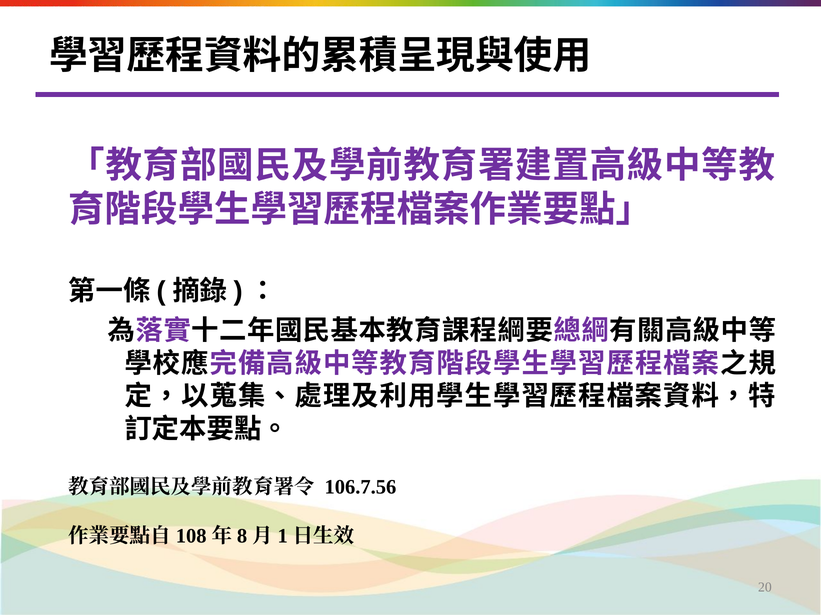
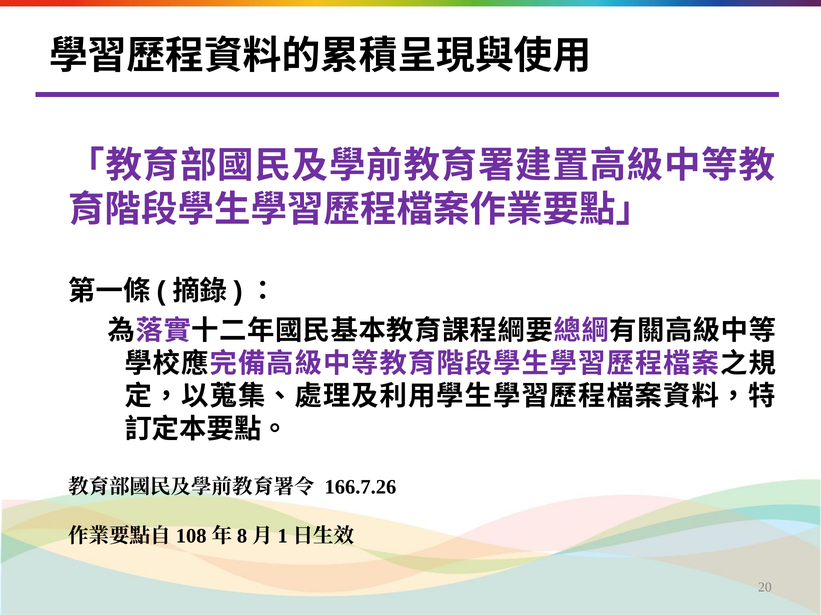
106.7.56: 106.7.56 -> 166.7.26
